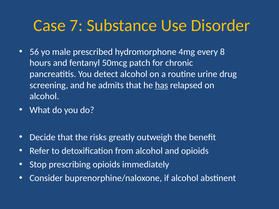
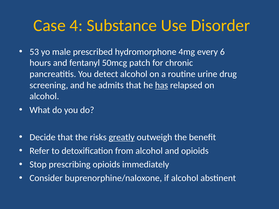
7: 7 -> 4
56: 56 -> 53
8: 8 -> 6
greatly underline: none -> present
